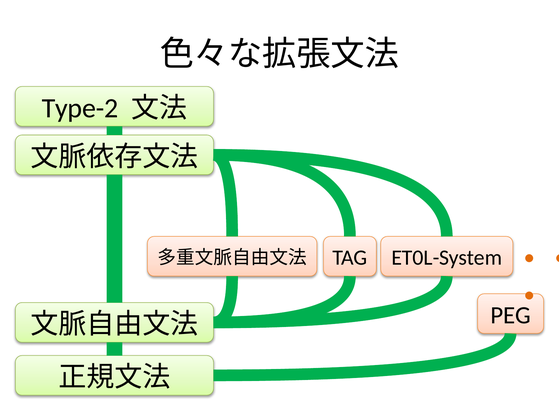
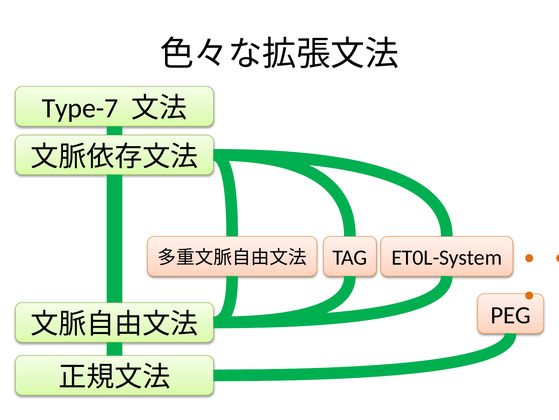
Type-2: Type-2 -> Type-7
